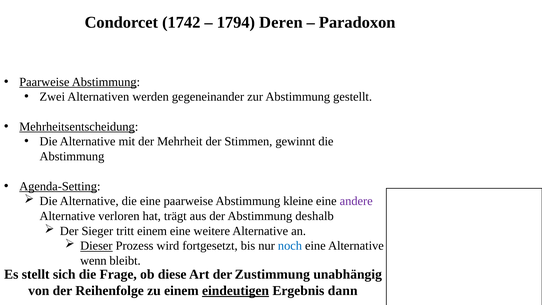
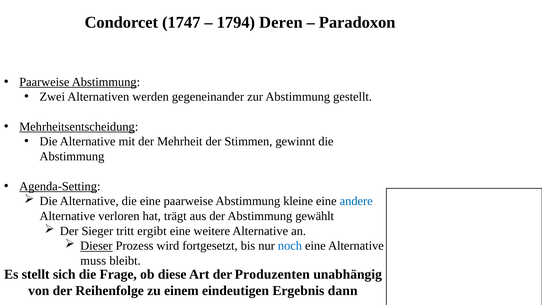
1742: 1742 -> 1747
andere colour: purple -> blue
deshalb: deshalb -> gewählt
tritt einem: einem -> ergibt
wenn: wenn -> muss
Zustimmung: Zustimmung -> Produzenten
eindeutigen underline: present -> none
